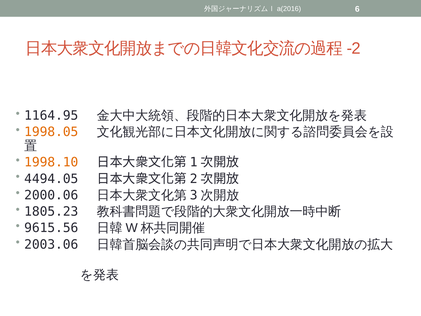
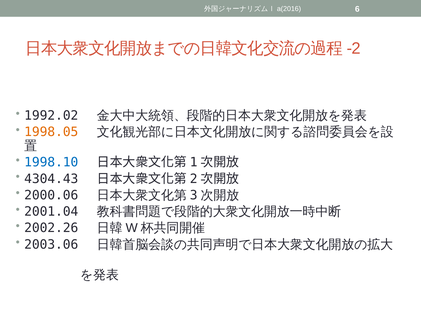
1164.95: 1164.95 -> 1992.02
1998.10 colour: orange -> blue
4494.05: 4494.05 -> 4304.43
1805.23: 1805.23 -> 2001.04
9615.56: 9615.56 -> 2002.26
